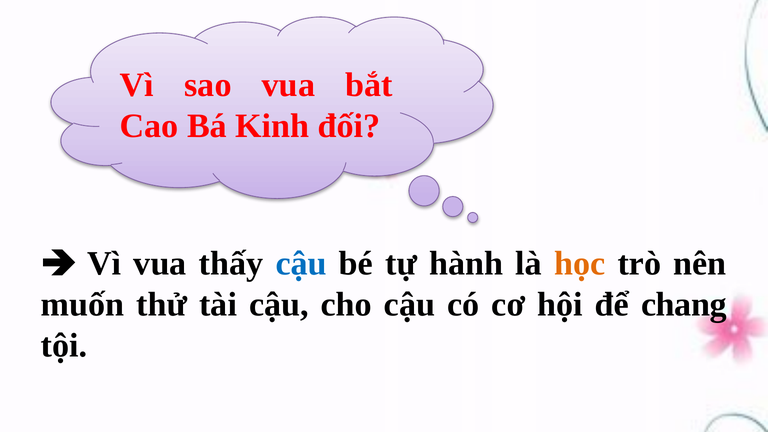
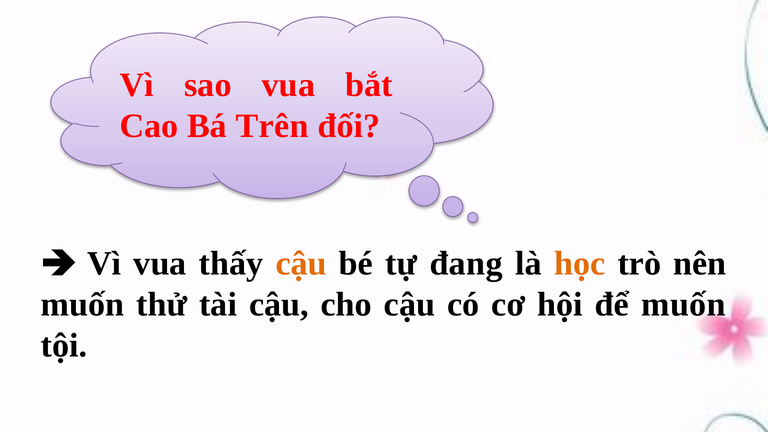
Kinh: Kinh -> Trên
cậu at (301, 263) colour: blue -> orange
hành: hành -> đang
để chang: chang -> muốn
